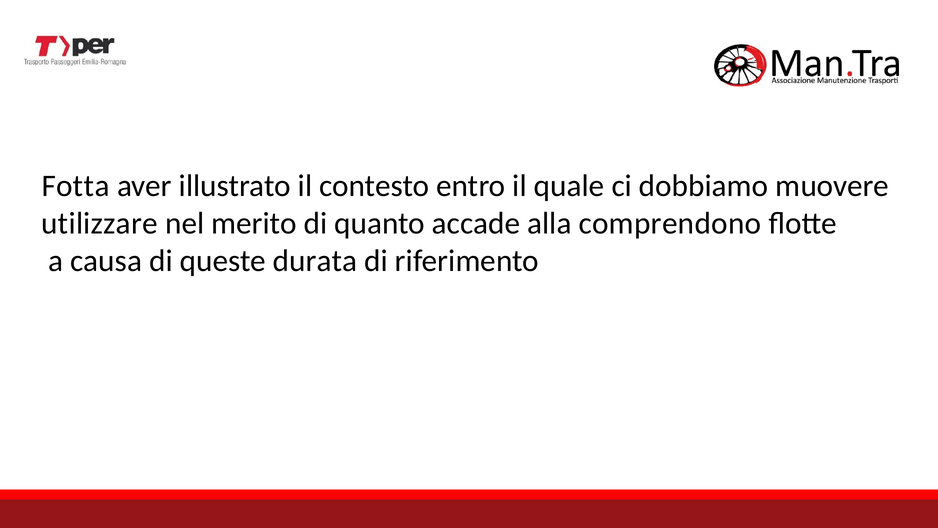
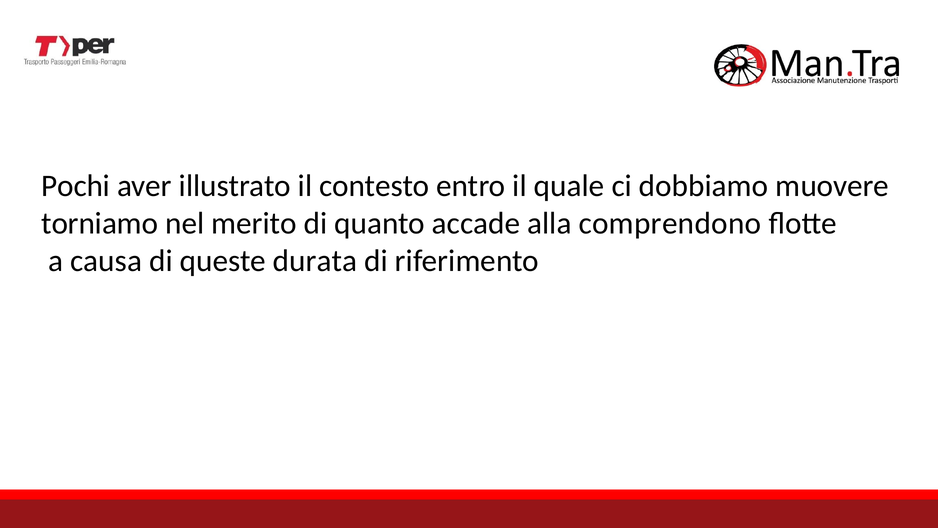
Fotta: Fotta -> Pochi
utilizzare: utilizzare -> torniamo
